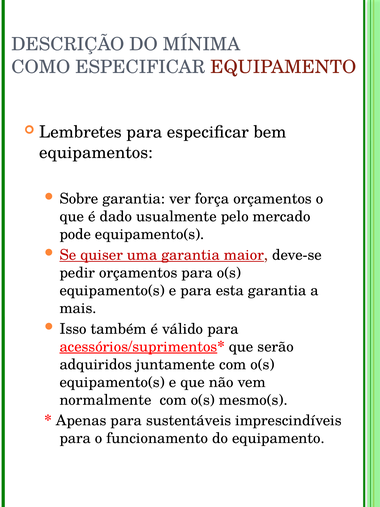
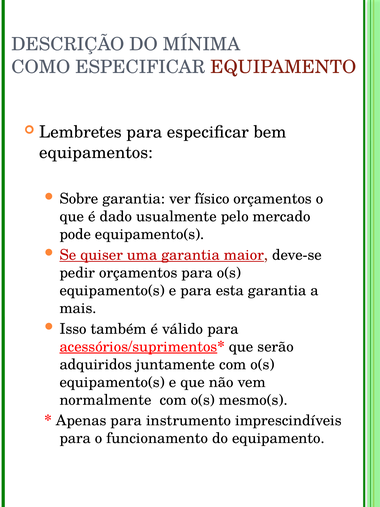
força: força -> físico
sustentáveis: sustentáveis -> instrumento
